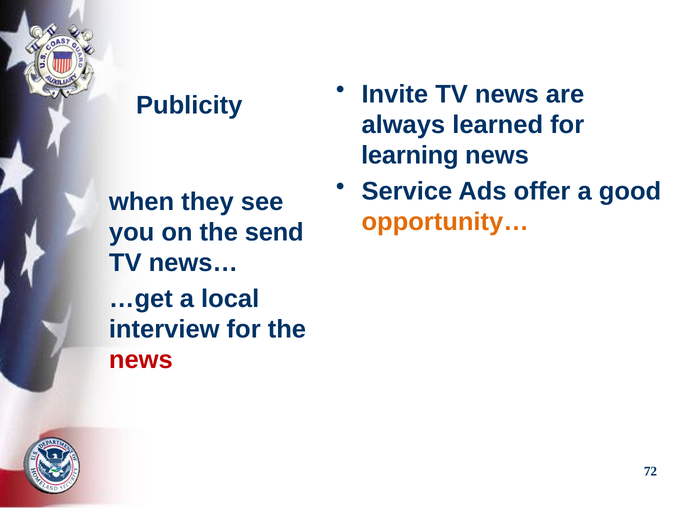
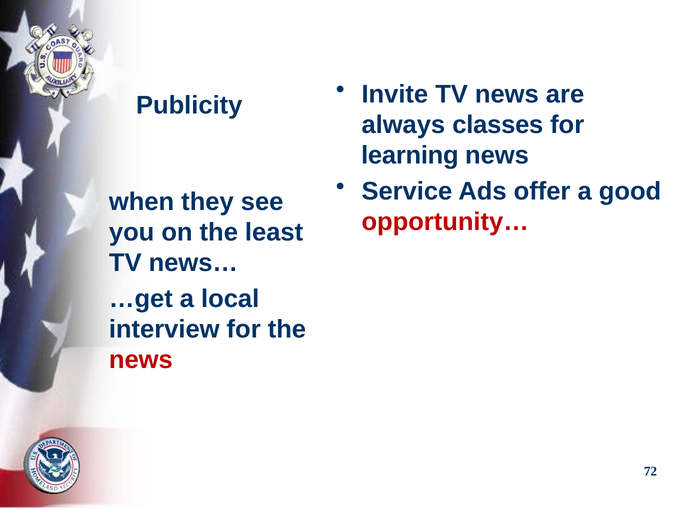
learned: learned -> classes
opportunity… colour: orange -> red
send: send -> least
